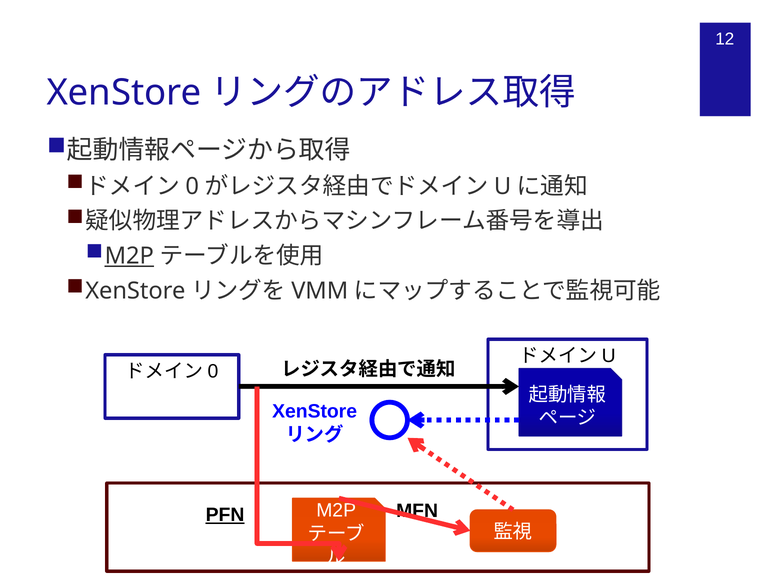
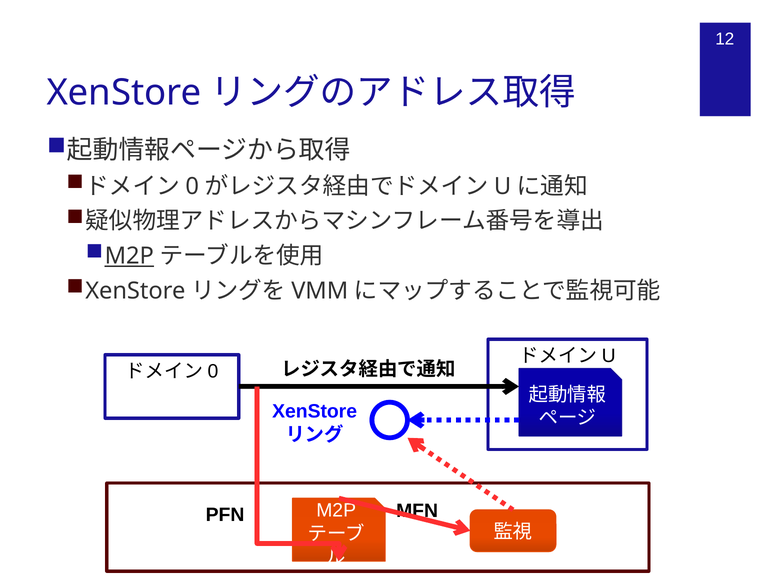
PFN underline: present -> none
